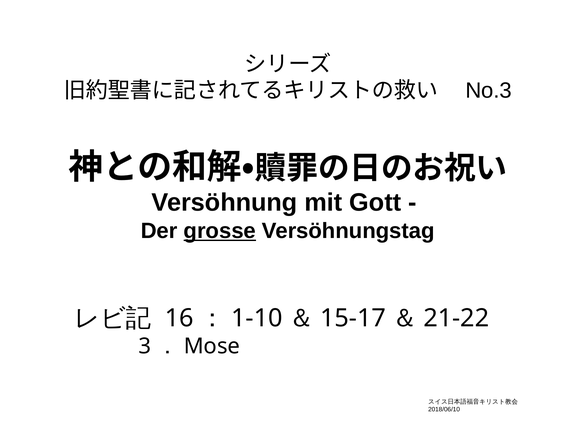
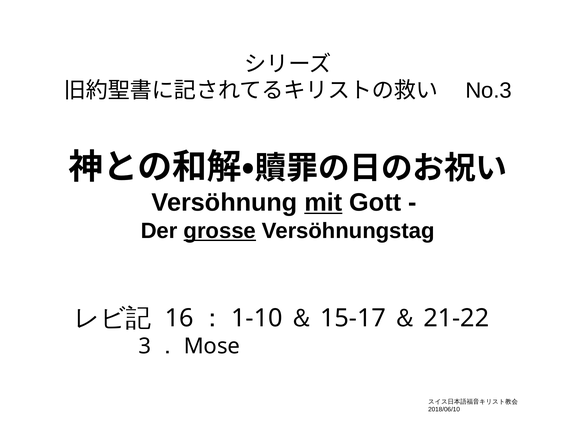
mit underline: none -> present
